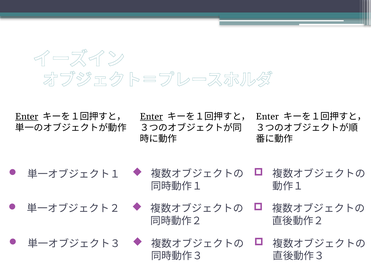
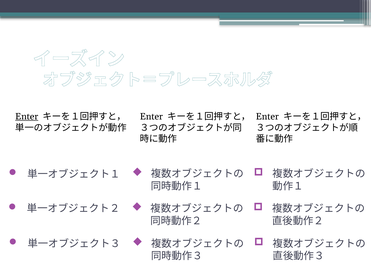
Enter at (151, 117) underline: present -> none
